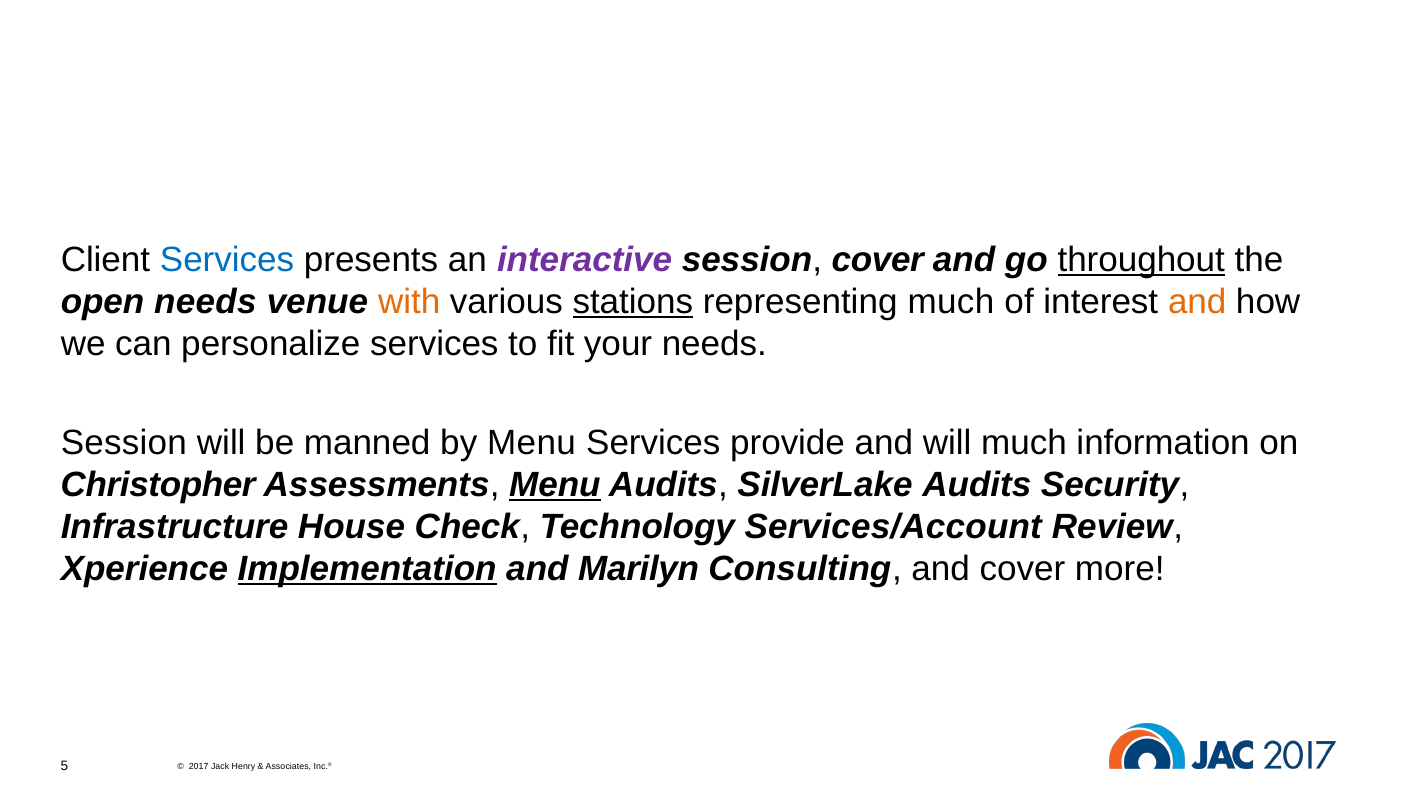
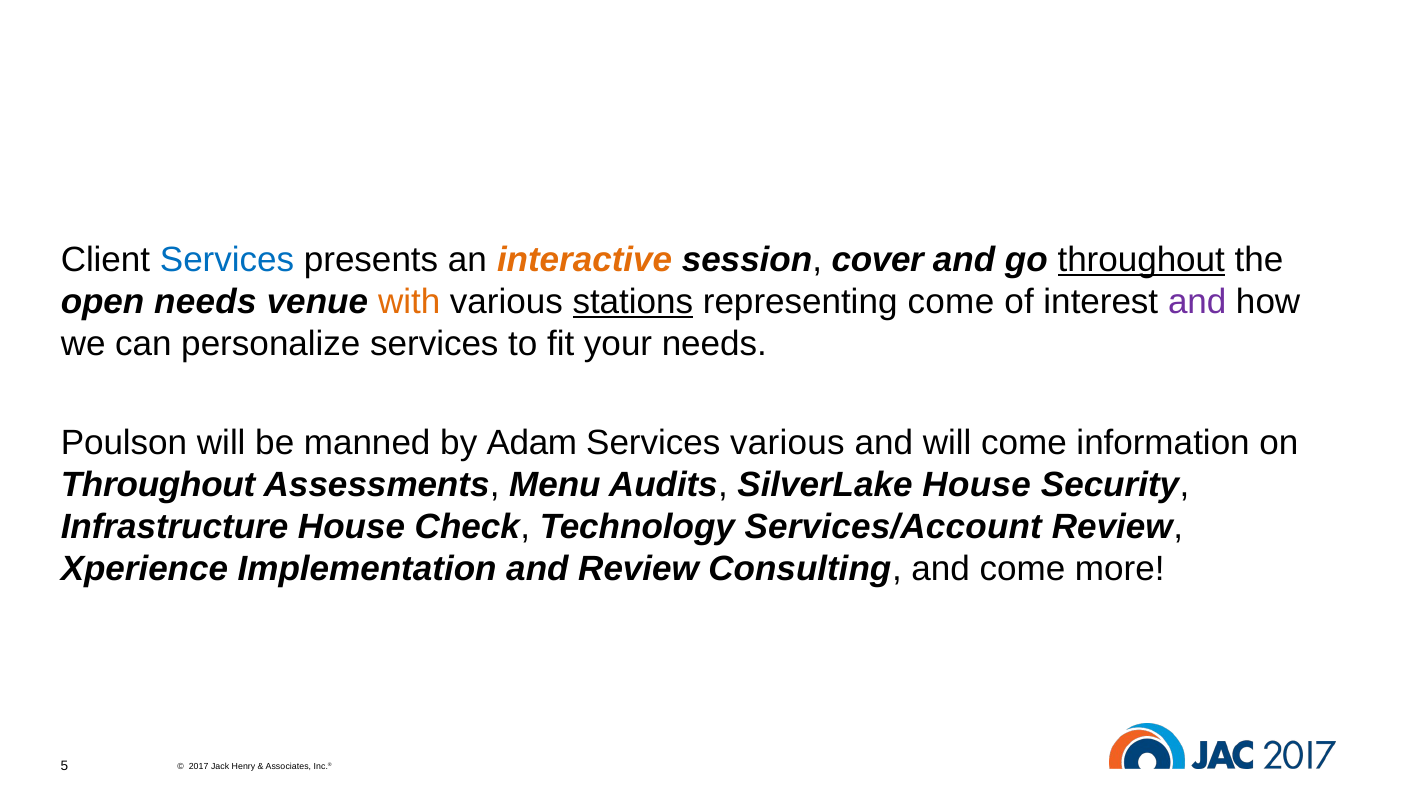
interactive colour: purple -> orange
representing much: much -> come
and at (1197, 302) colour: orange -> purple
Session at (124, 442): Session -> Poulson
by Menu: Menu -> Adam
Services provide: provide -> various
will much: much -> come
Christopher at (158, 484): Christopher -> Throughout
Menu at (555, 484) underline: present -> none
SilverLake Audits: Audits -> House
Implementation underline: present -> none
and Marilyn: Marilyn -> Review
and cover: cover -> come
